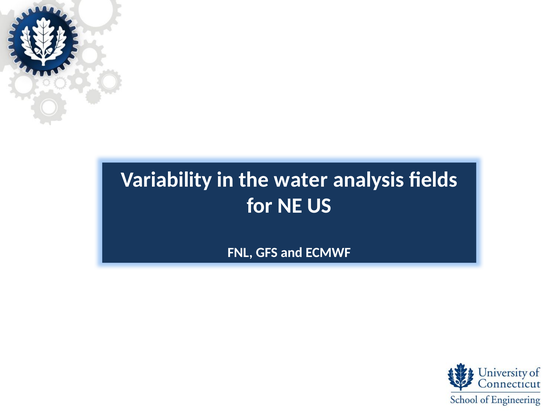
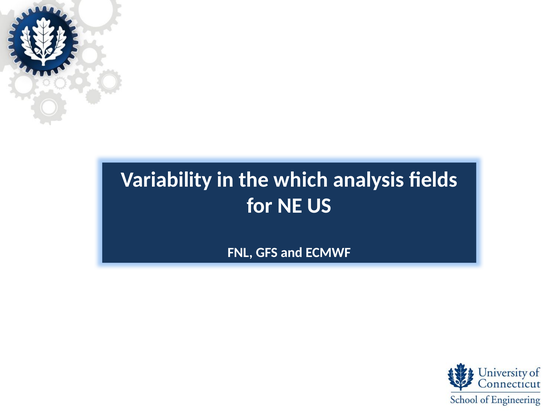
water: water -> which
